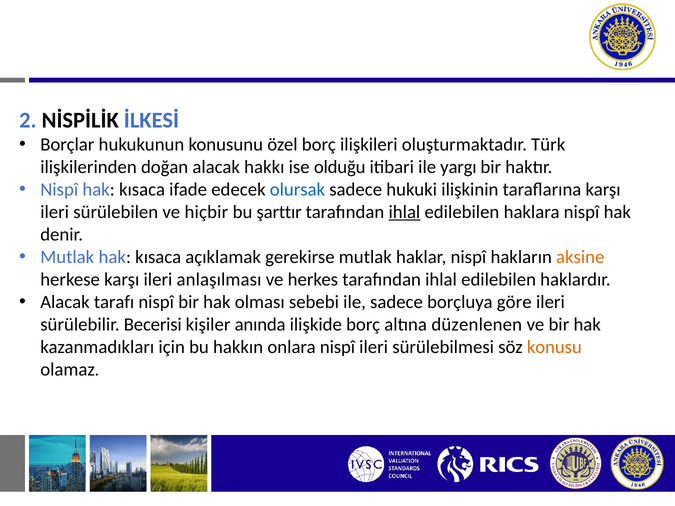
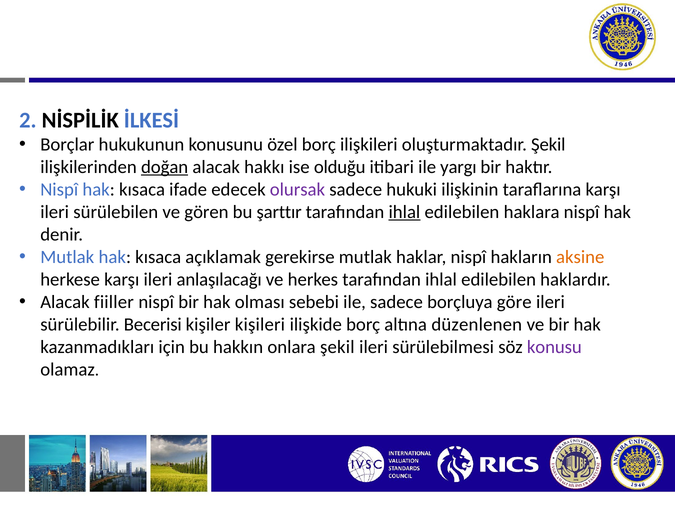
oluşturmaktadır Türk: Türk -> Şekil
doğan underline: none -> present
olursak colour: blue -> purple
hiçbir: hiçbir -> gören
anlaşılması: anlaşılması -> anlaşılacağı
tarafı: tarafı -> fiiller
anında: anında -> kişileri
onlara nispî: nispî -> şekil
konusu colour: orange -> purple
